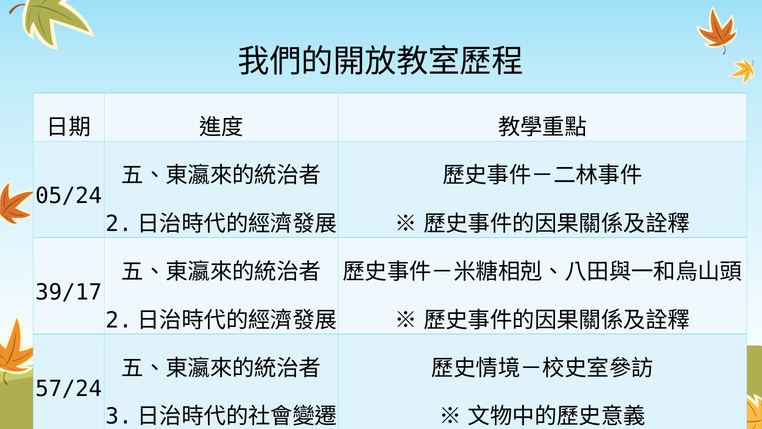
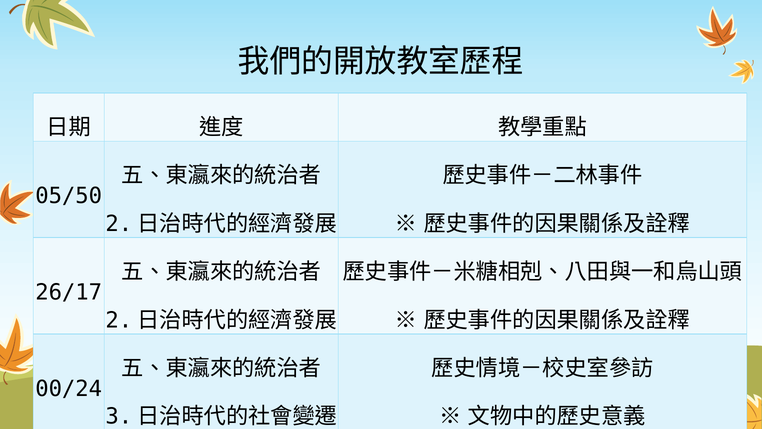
05/24: 05/24 -> 05/50
39/17: 39/17 -> 26/17
57/24: 57/24 -> 00/24
